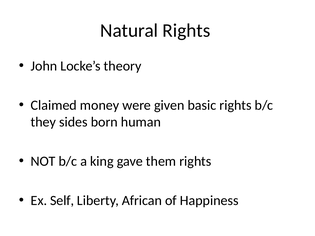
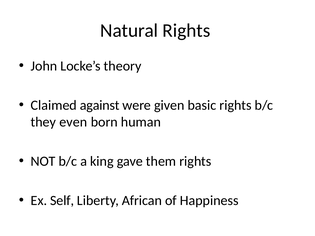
money: money -> against
sides: sides -> even
